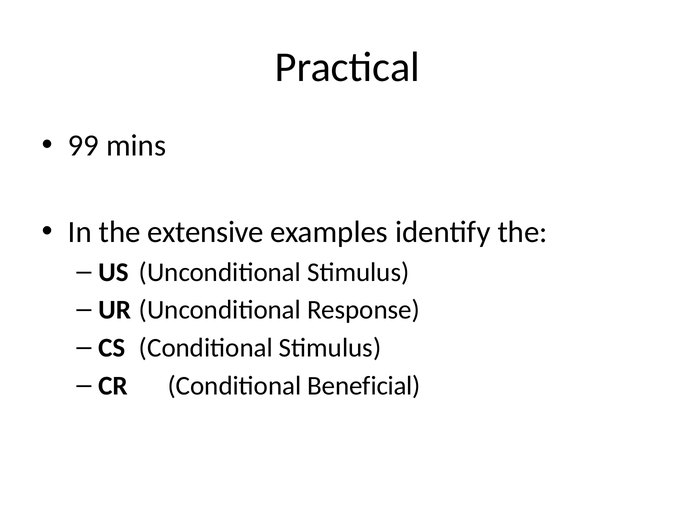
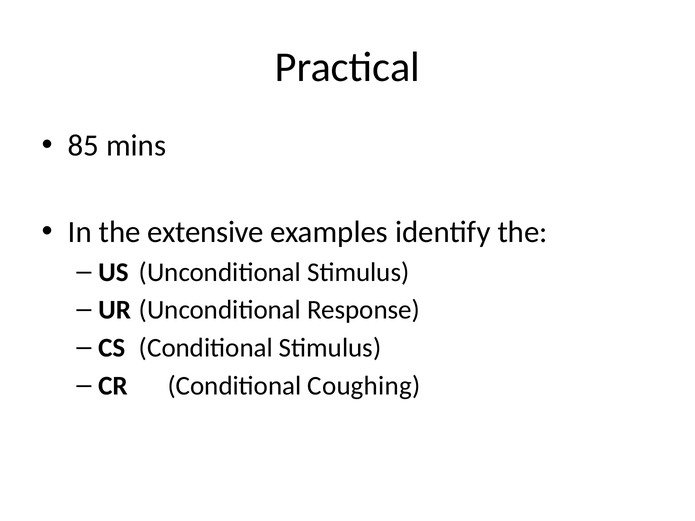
99: 99 -> 85
Beneficial: Beneficial -> Coughing
